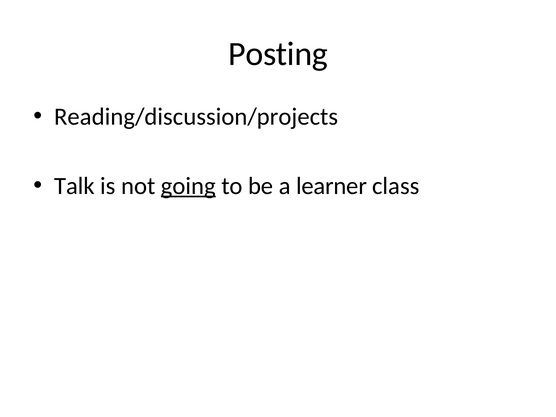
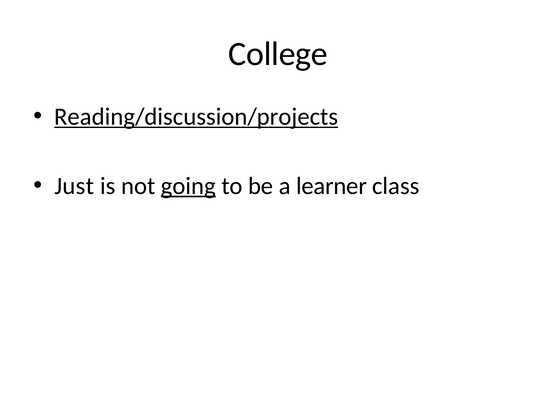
Posting: Posting -> College
Reading/discussion/projects underline: none -> present
Talk: Talk -> Just
